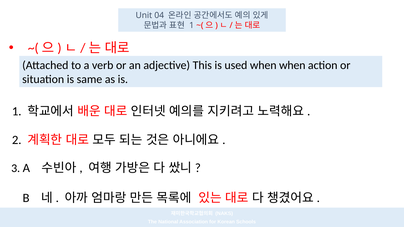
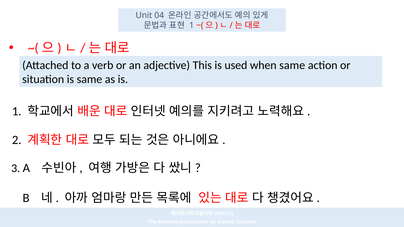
when when: when -> same
